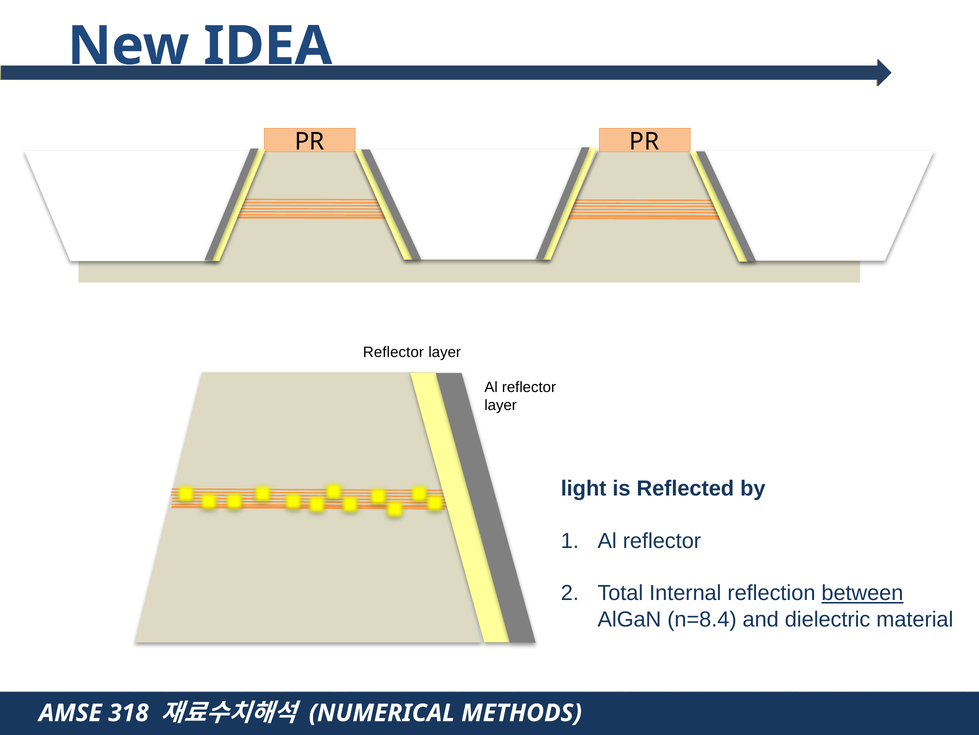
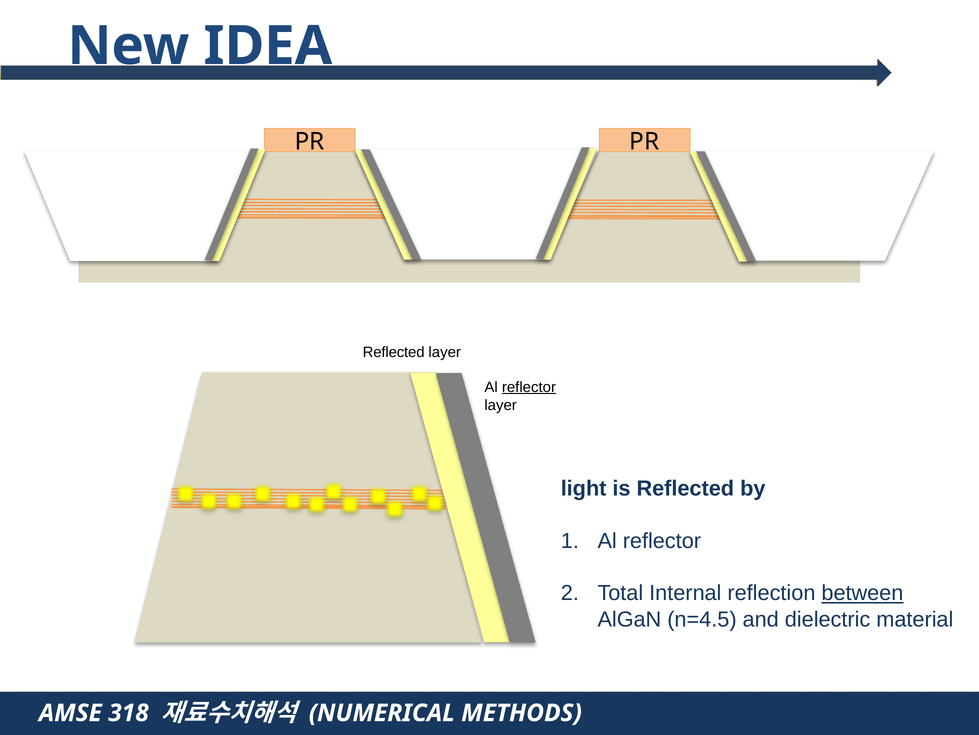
Reflector at (393, 352): Reflector -> Reflected
reflector at (529, 387) underline: none -> present
n=8.4: n=8.4 -> n=4.5
